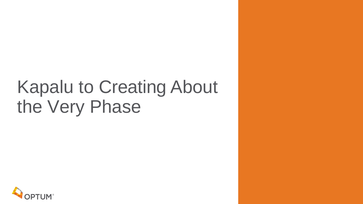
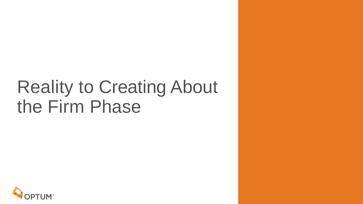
Kapalu: Kapalu -> Reality
Very: Very -> Firm
